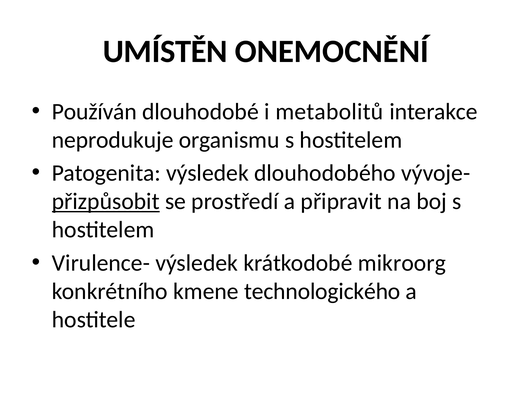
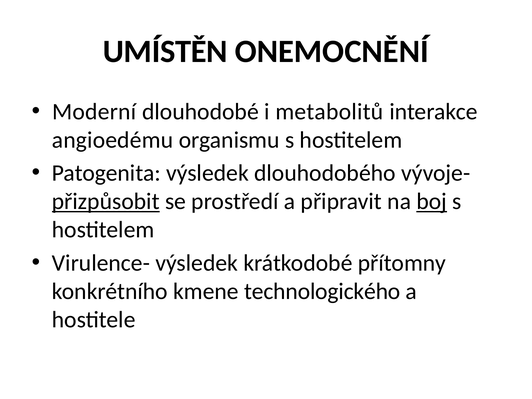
Používán: Používán -> Moderní
neprodukuje: neprodukuje -> angioedému
boj underline: none -> present
mikroorg: mikroorg -> přítomny
